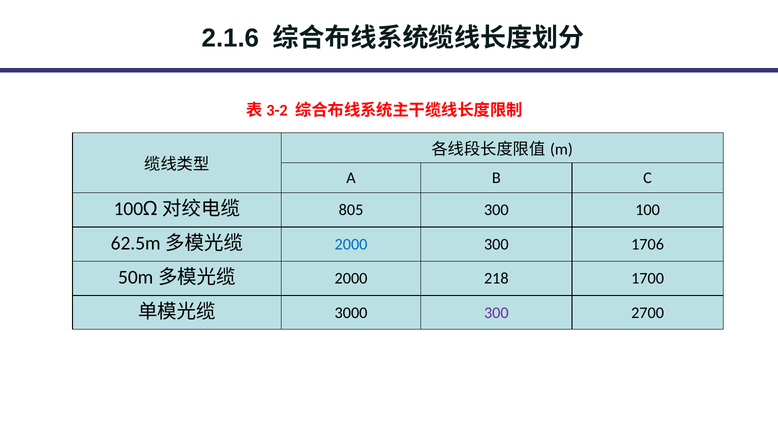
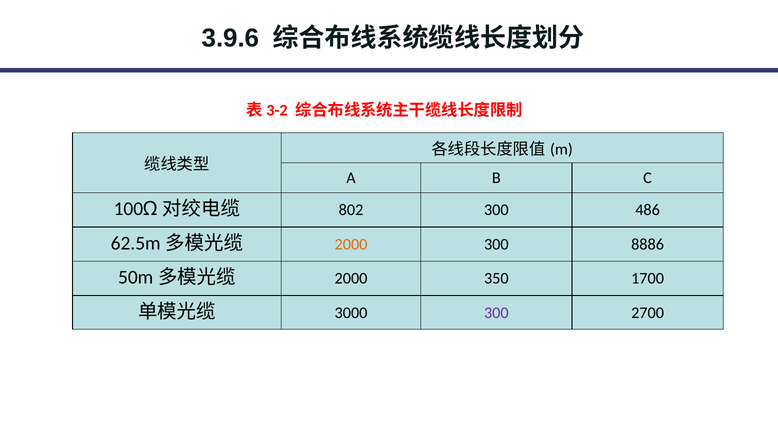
2.1.6: 2.1.6 -> 3.9.6
805: 805 -> 802
300 100: 100 -> 486
2000 at (351, 244) colour: blue -> orange
1706: 1706 -> 8886
218: 218 -> 350
